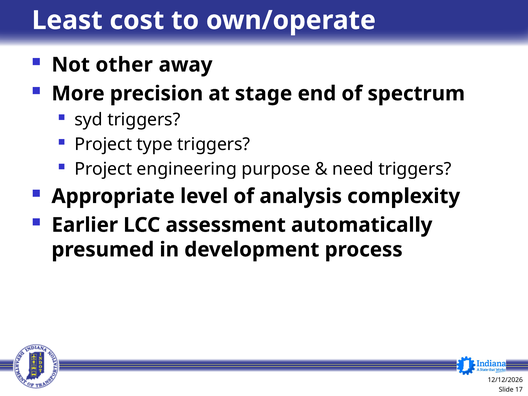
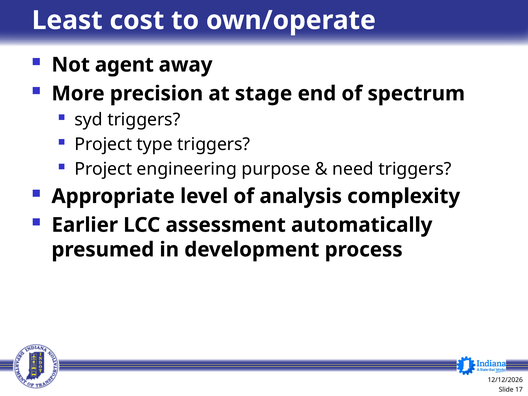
other: other -> agent
